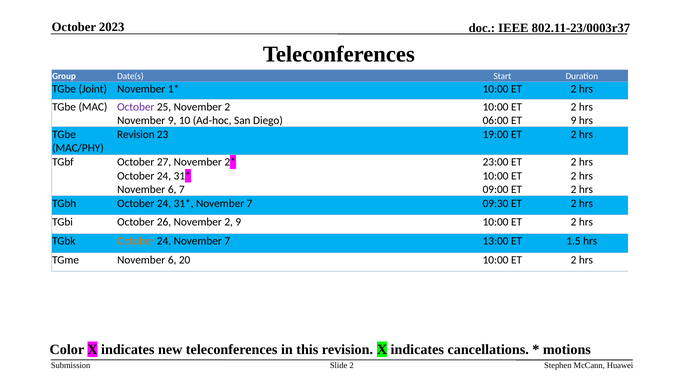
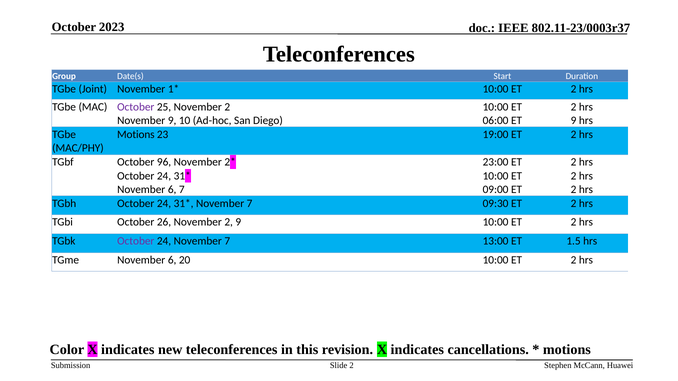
Revision at (136, 135): Revision -> Motions
27: 27 -> 96
October at (136, 241) colour: orange -> purple
